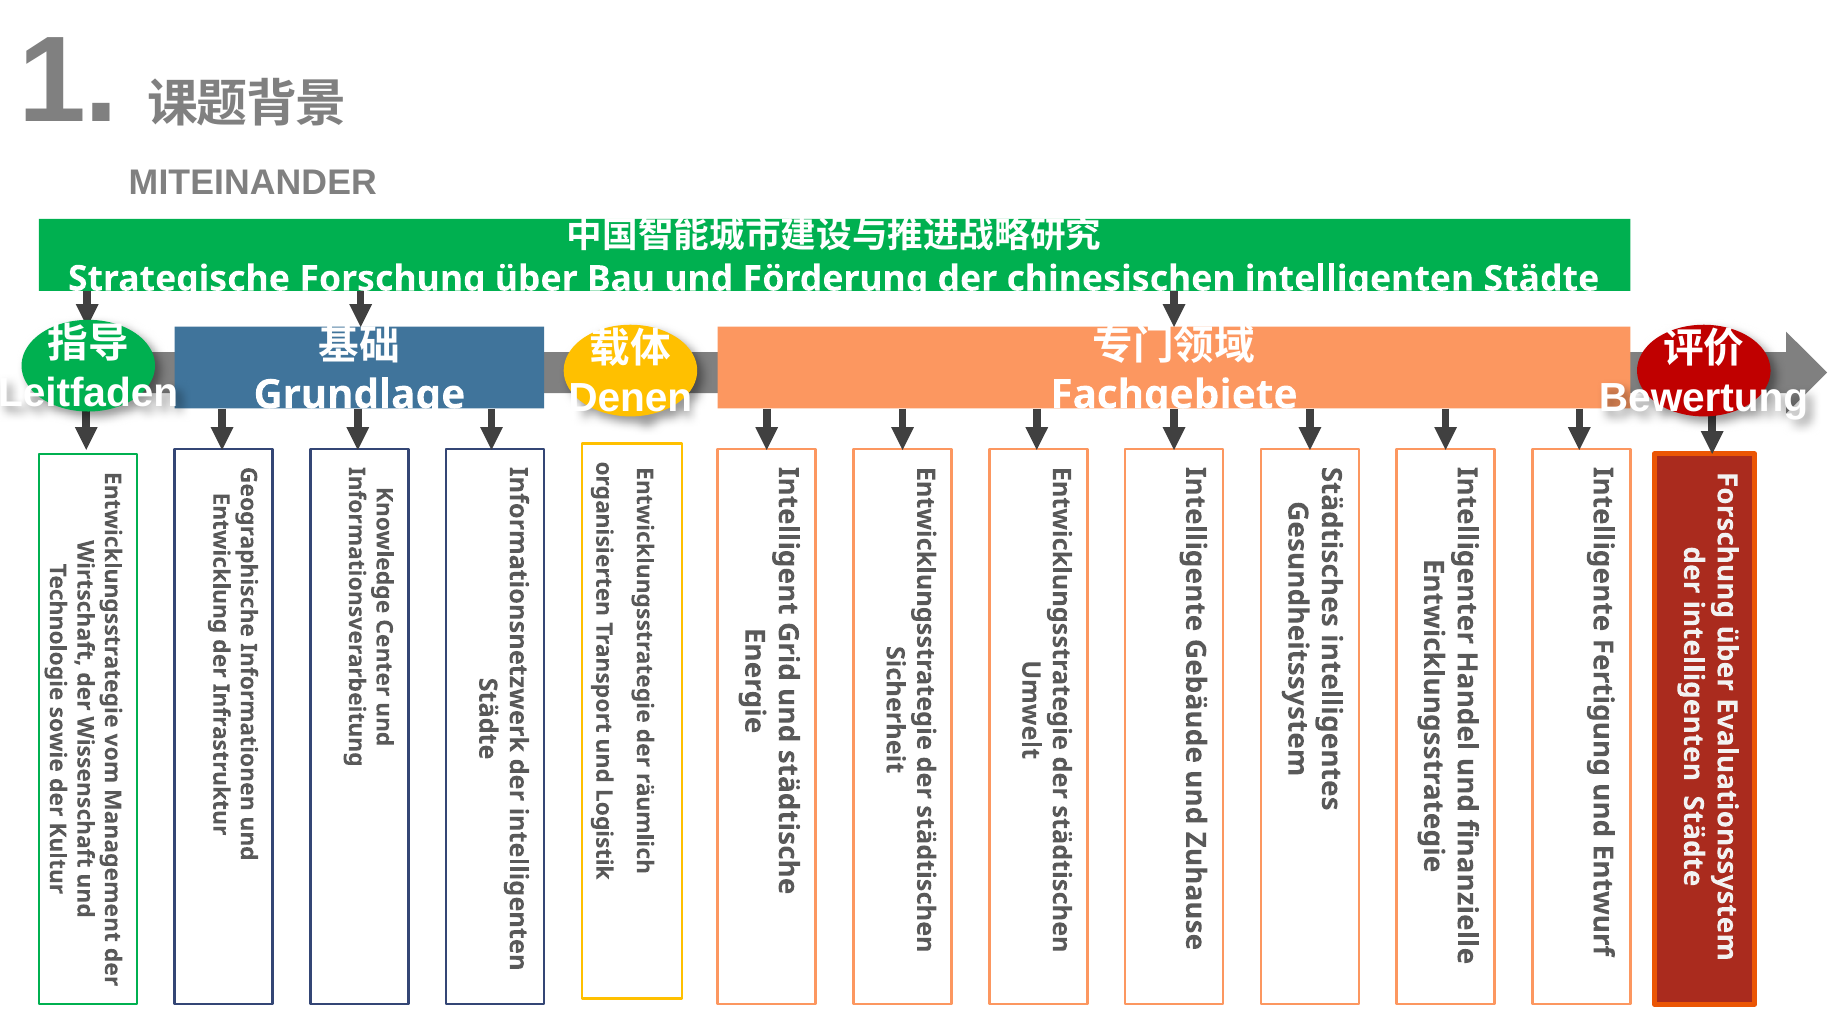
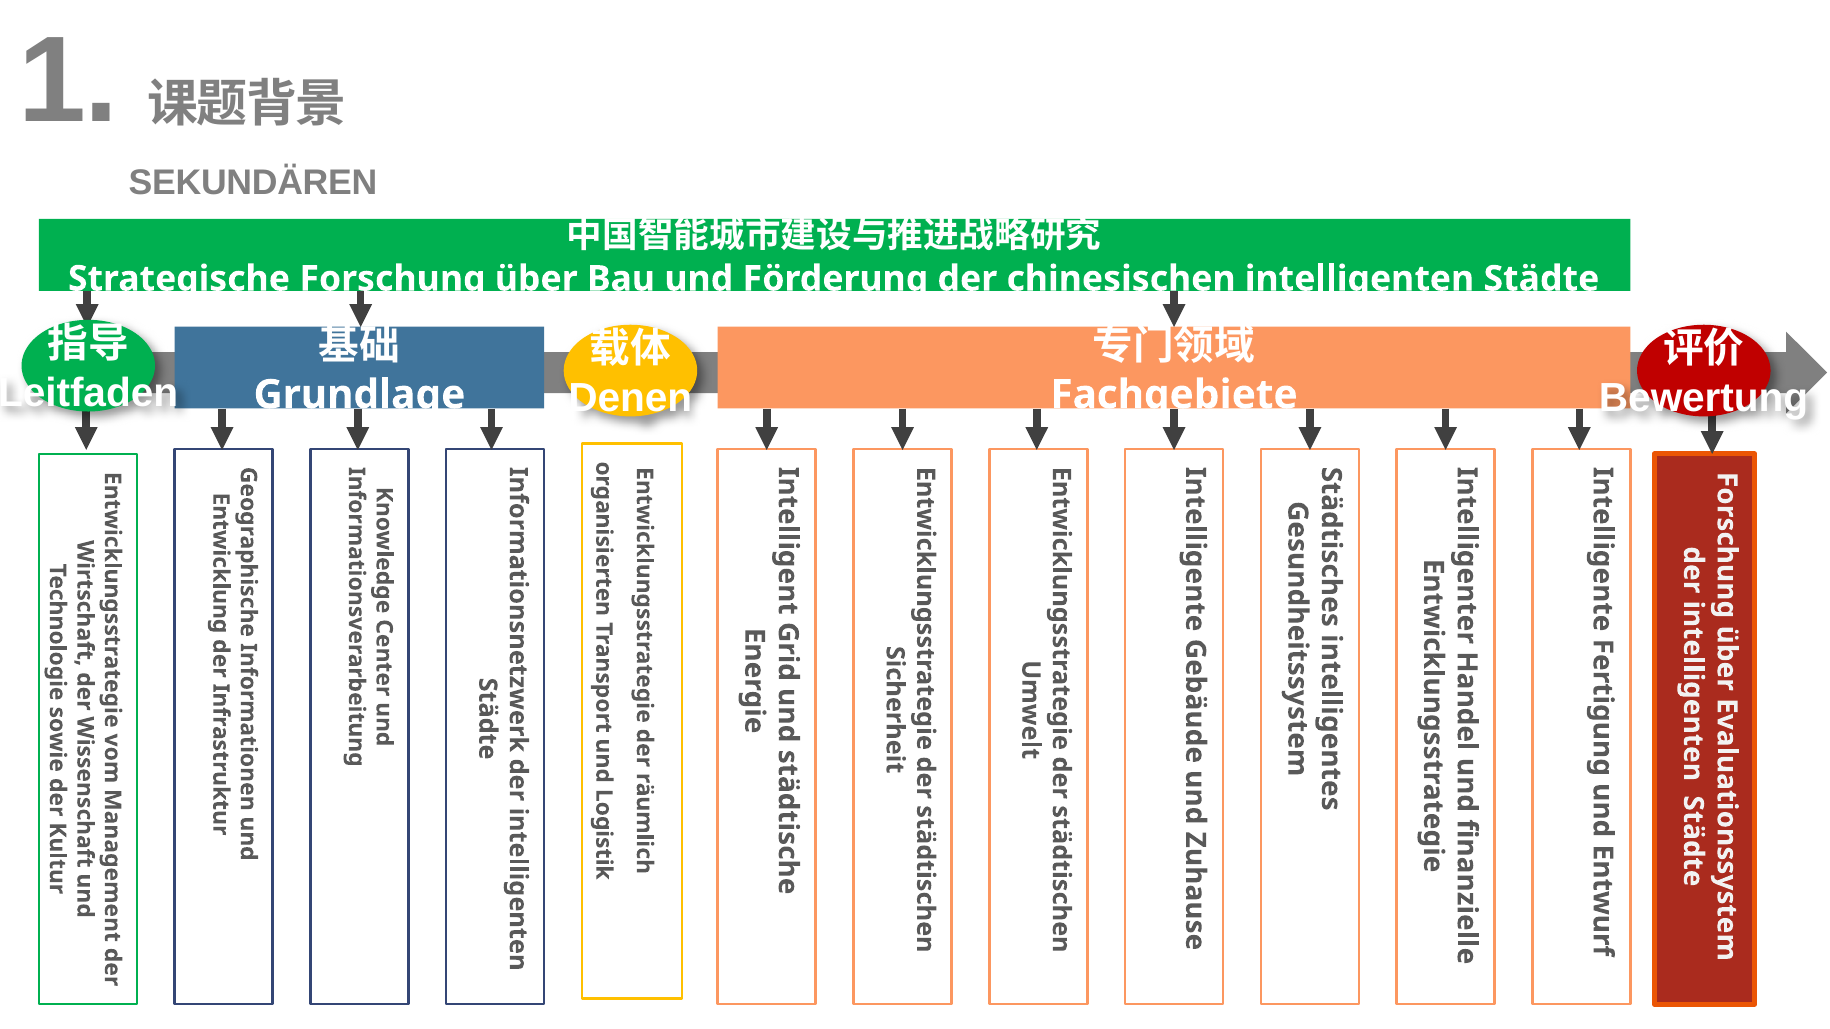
MITEINANDER: MITEINANDER -> SEKUNDÄREN
